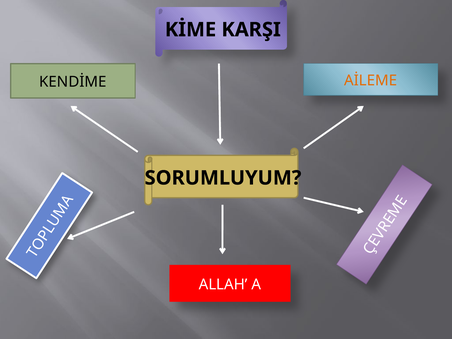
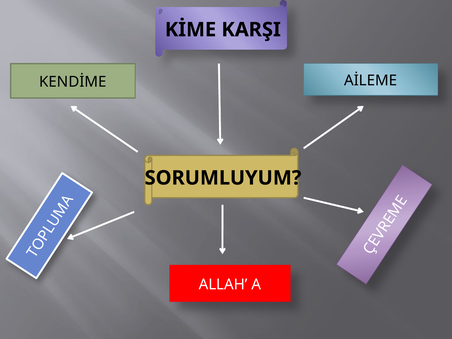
AİLEME colour: orange -> black
